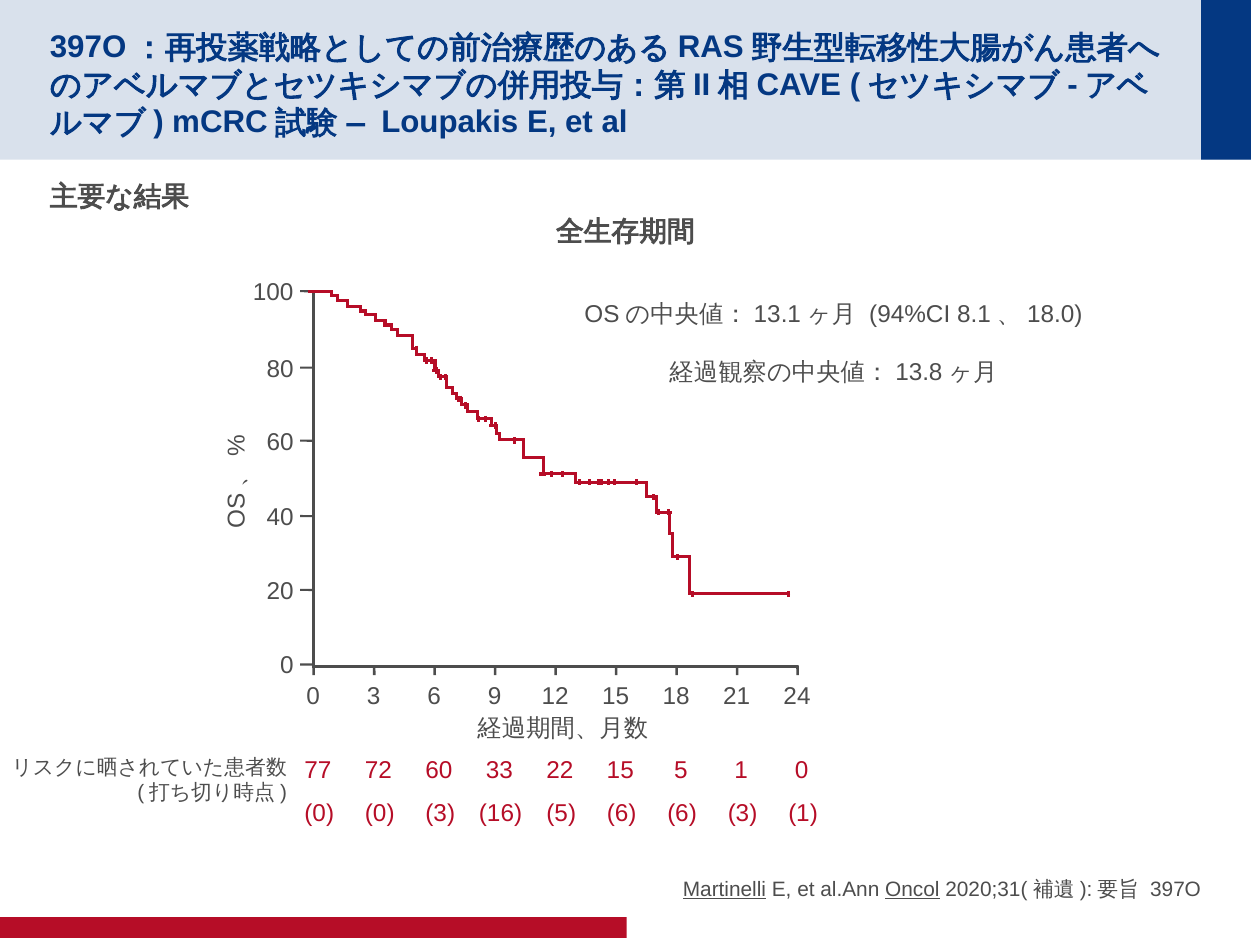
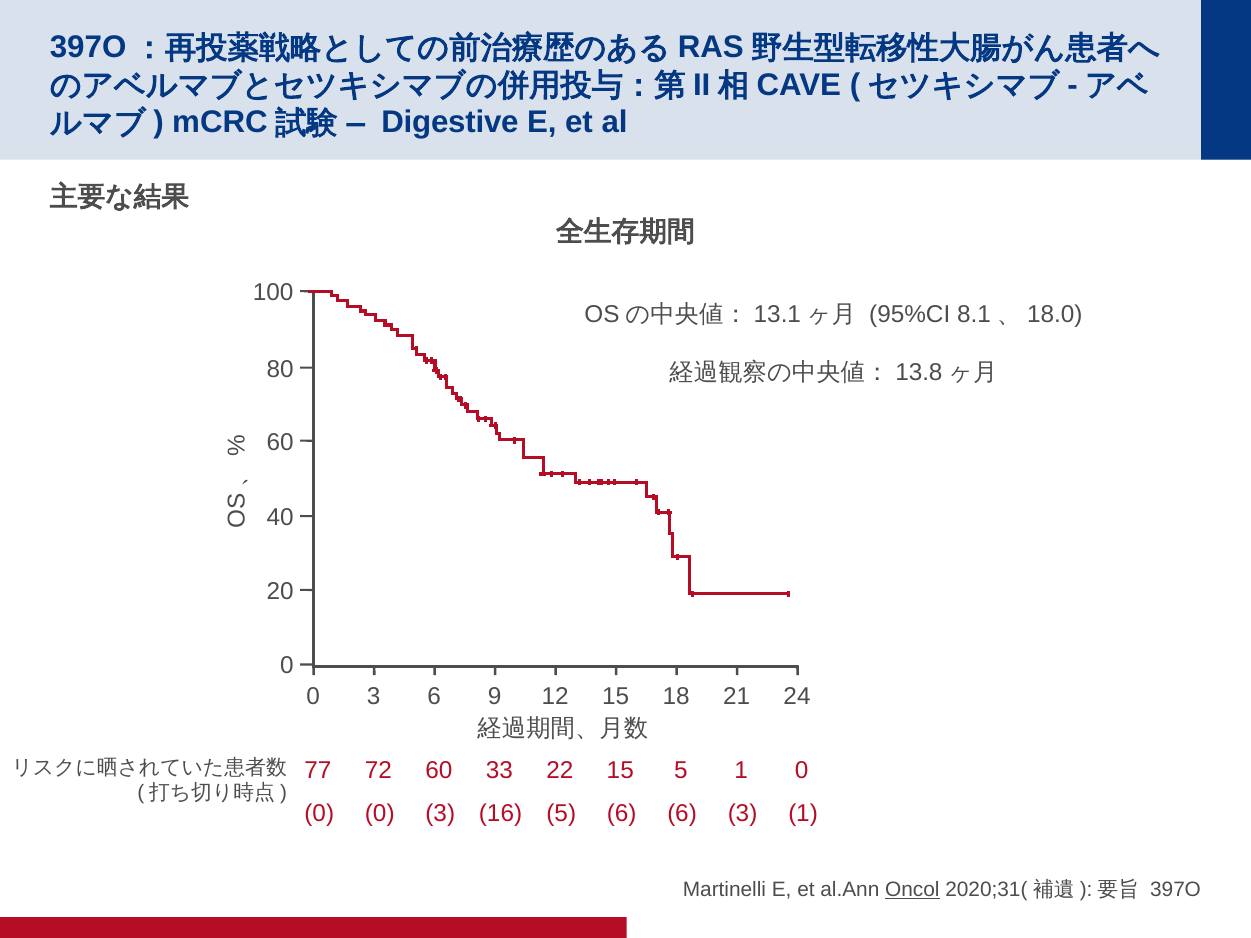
Loupakis: Loupakis -> Digestive
94%CI: 94%CI -> 95%CI
Martinelli underline: present -> none
